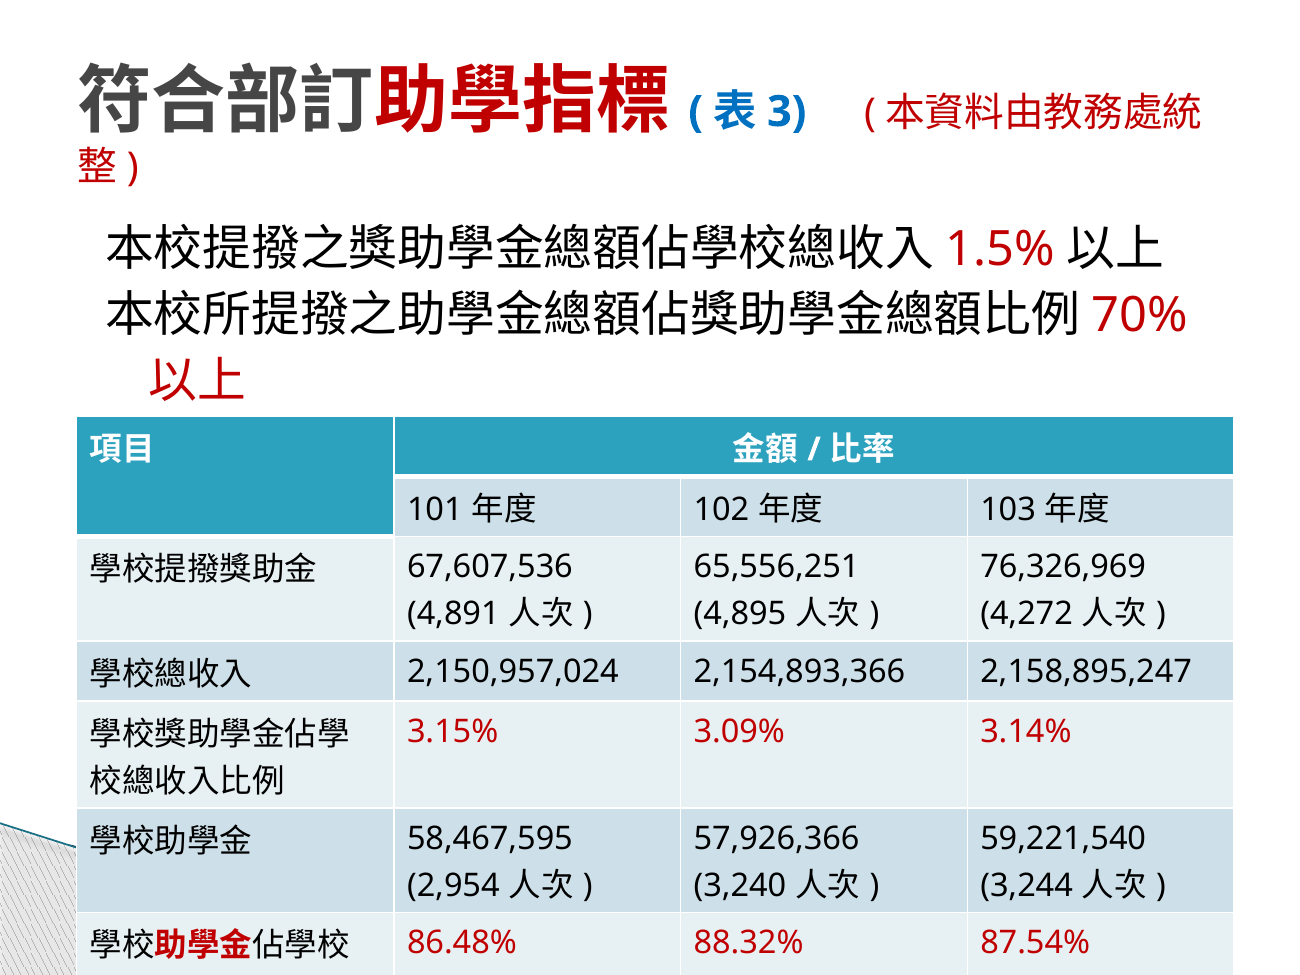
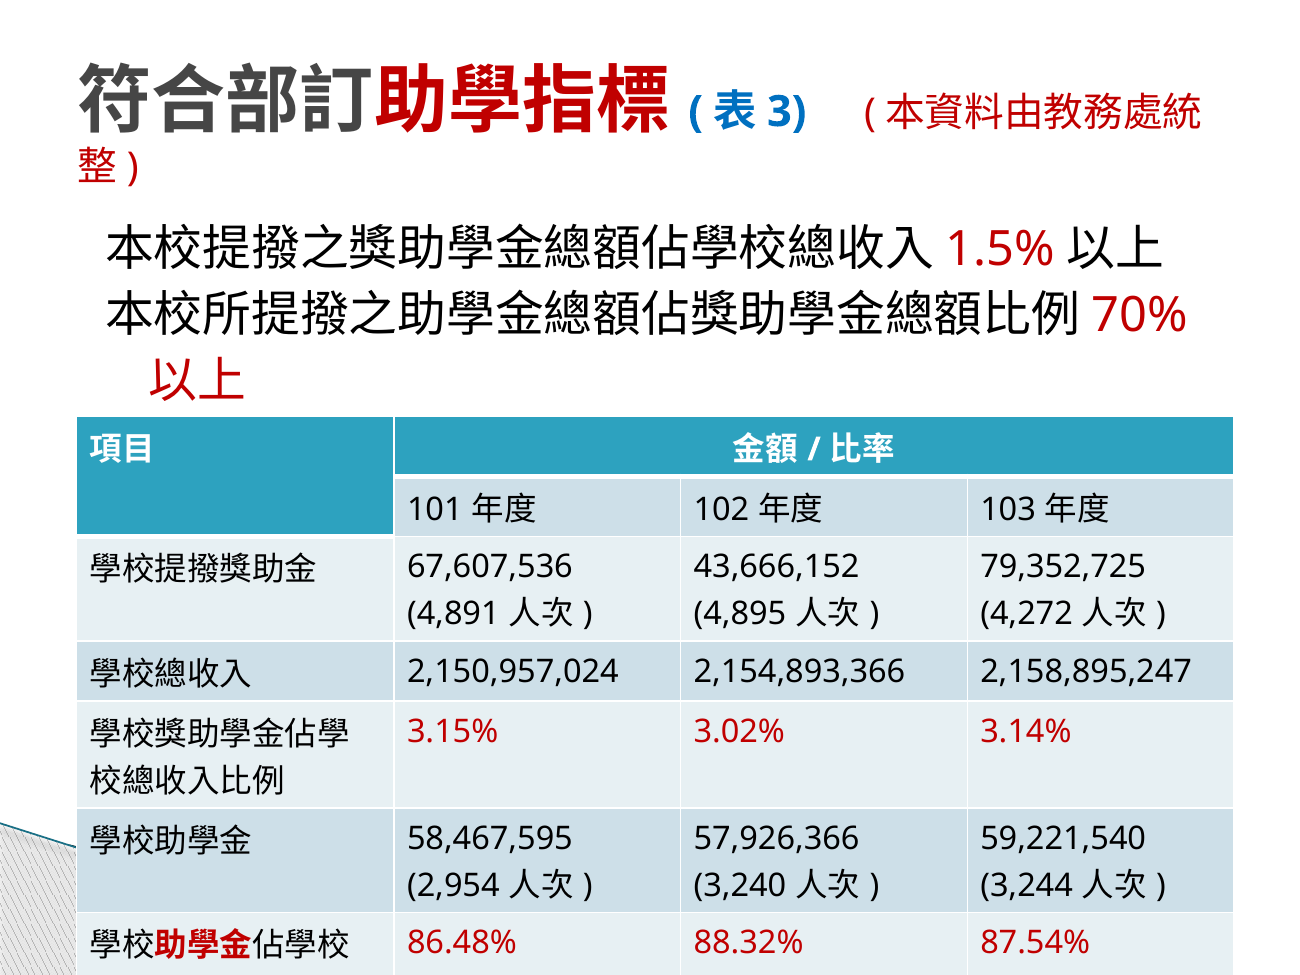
65,556,251: 65,556,251 -> 43,666,152
76,326,969: 76,326,969 -> 79,352,725
3.09%: 3.09% -> 3.02%
